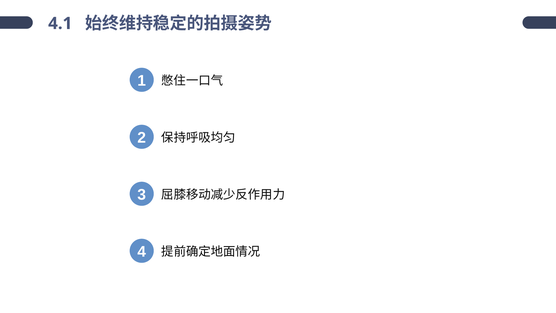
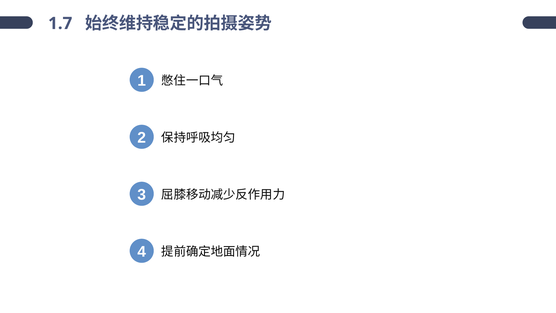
4.1: 4.1 -> 1.7
